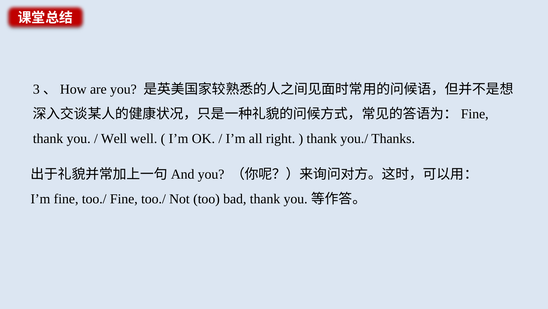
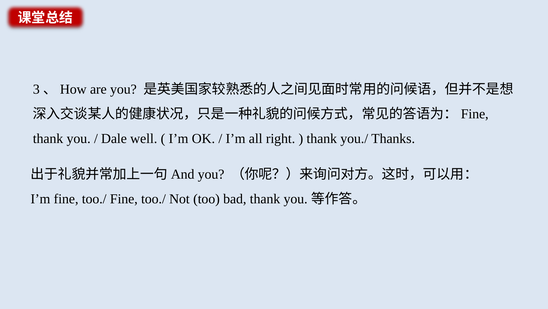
Well at (114, 138): Well -> Dale
